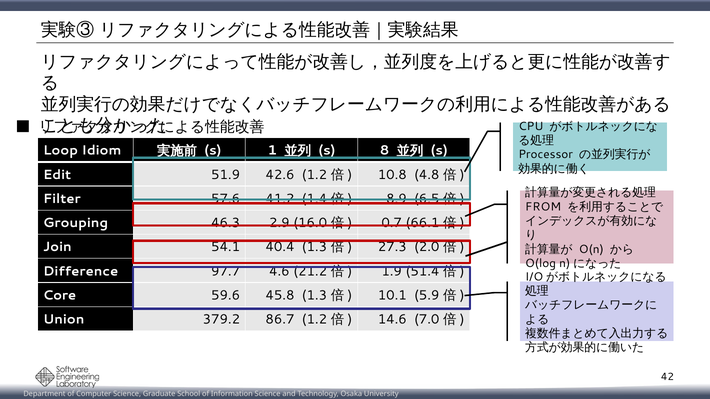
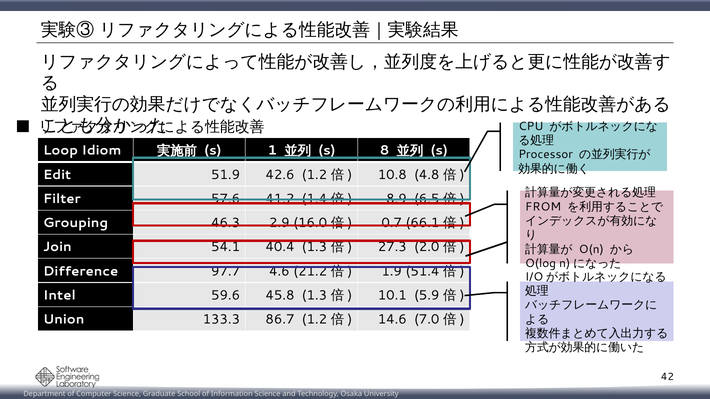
Core: Core -> Intel
379.2: 379.2 -> 133.3
